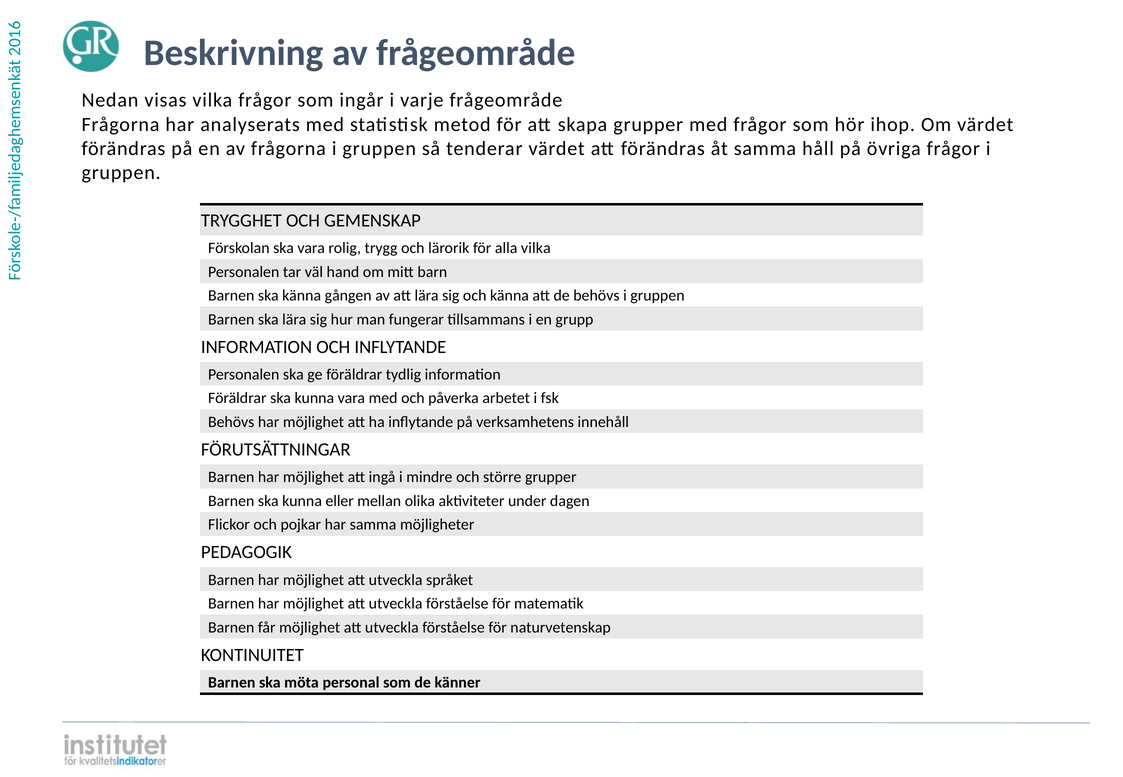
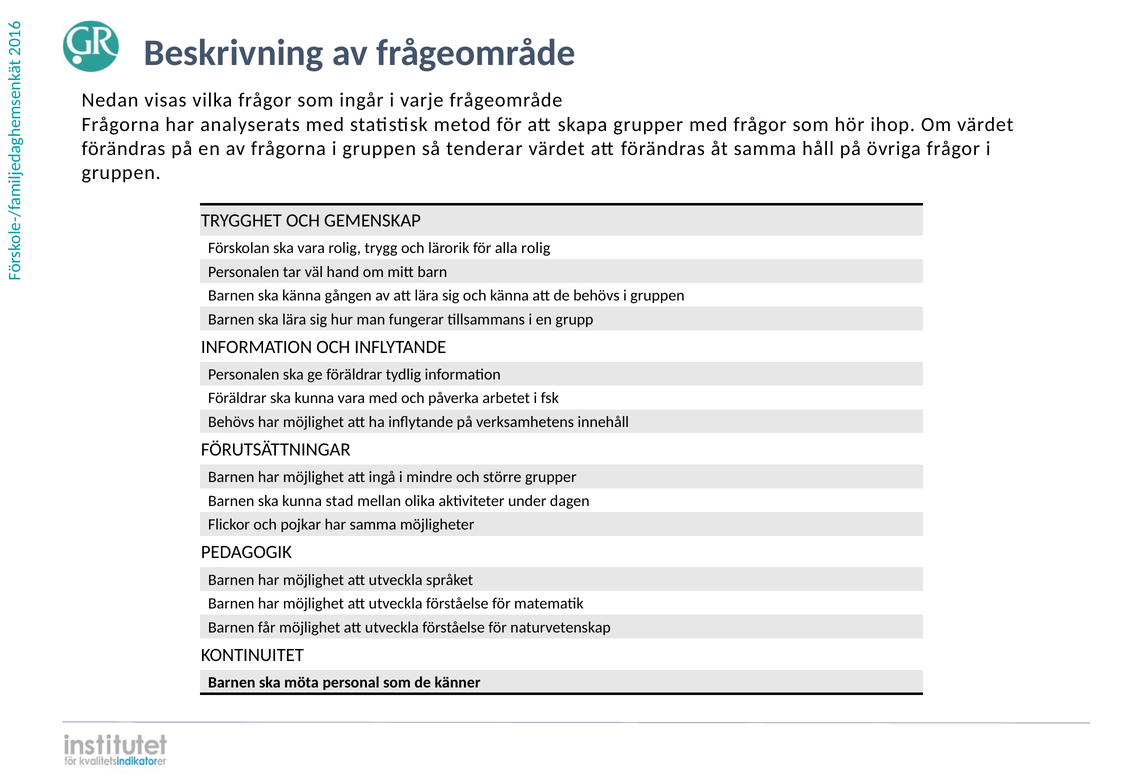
alla vilka: vilka -> rolig
eller: eller -> stad
